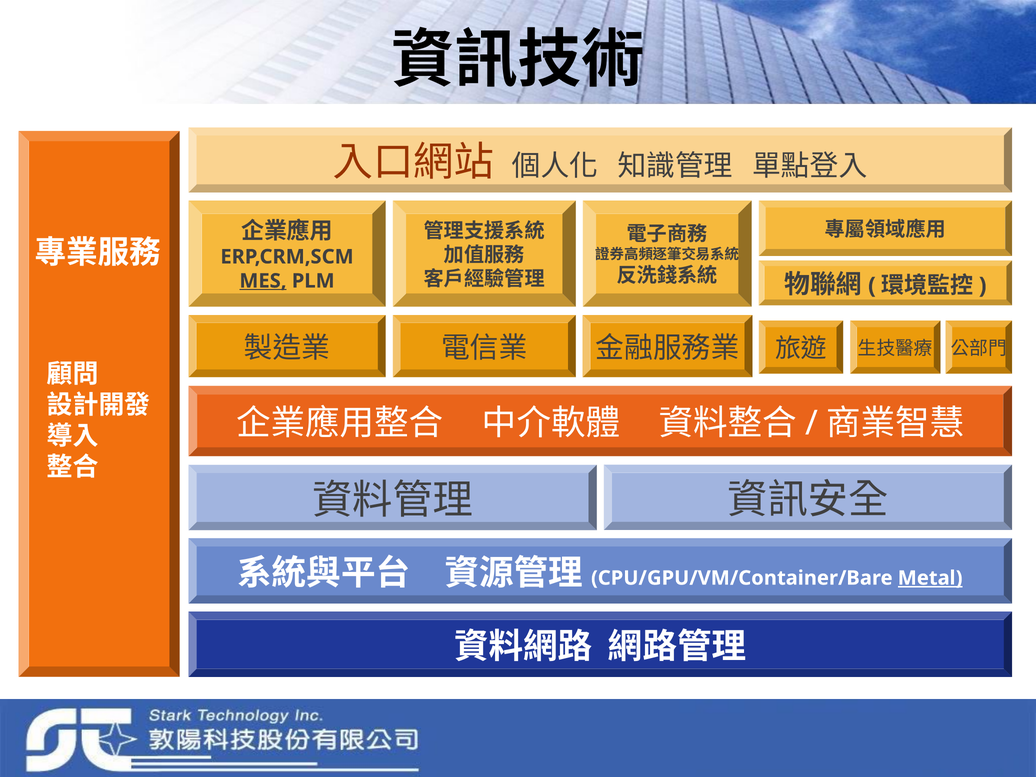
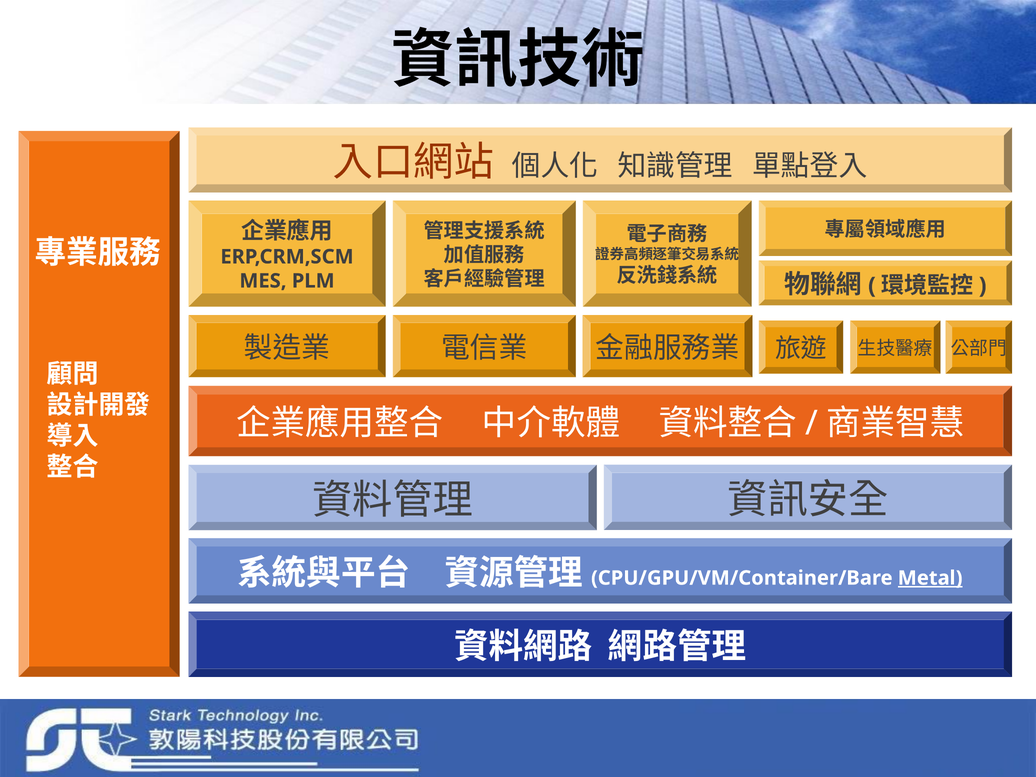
MES underline: present -> none
